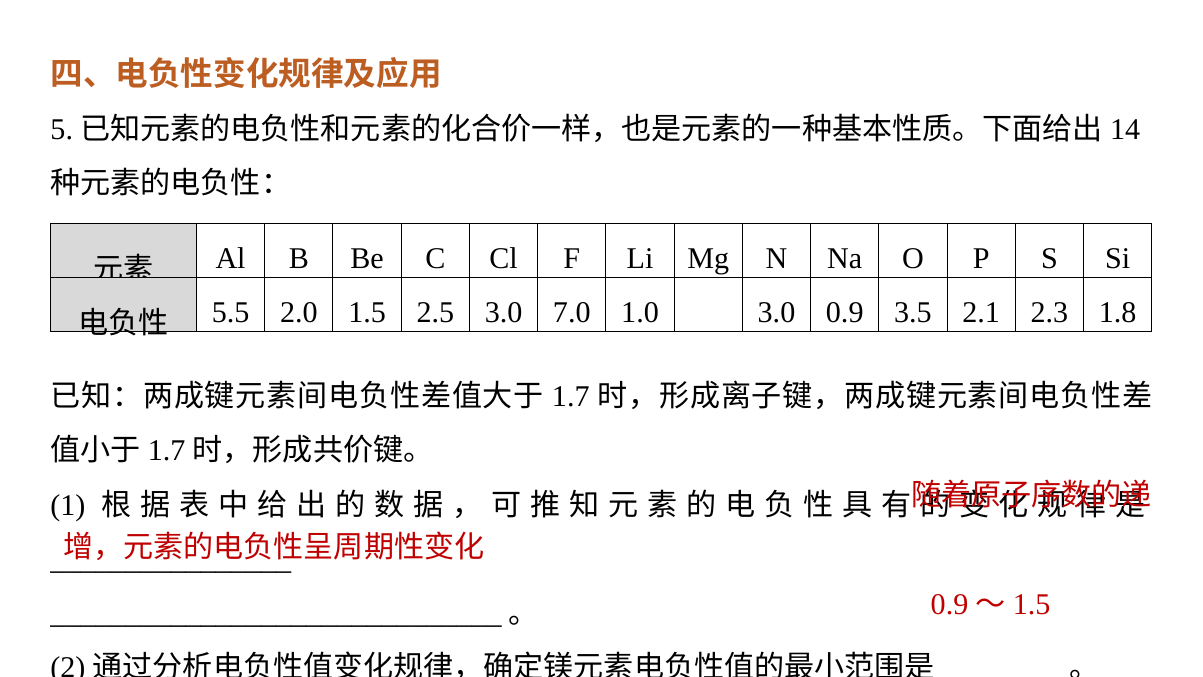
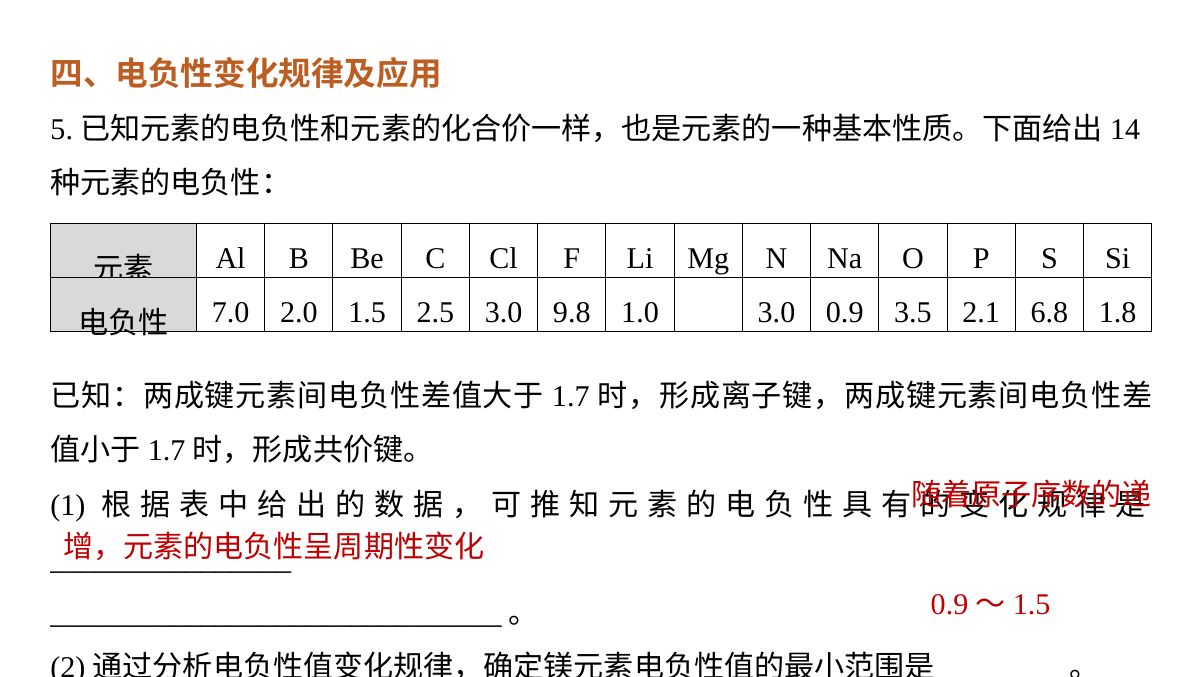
5.5: 5.5 -> 7.0
7.0: 7.0 -> 9.8
2.3: 2.3 -> 6.8
